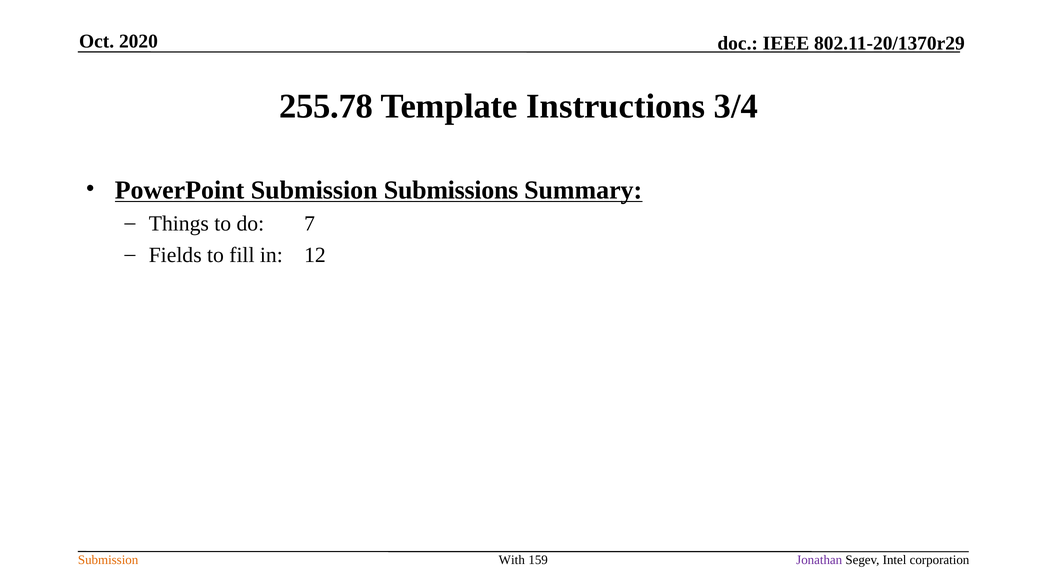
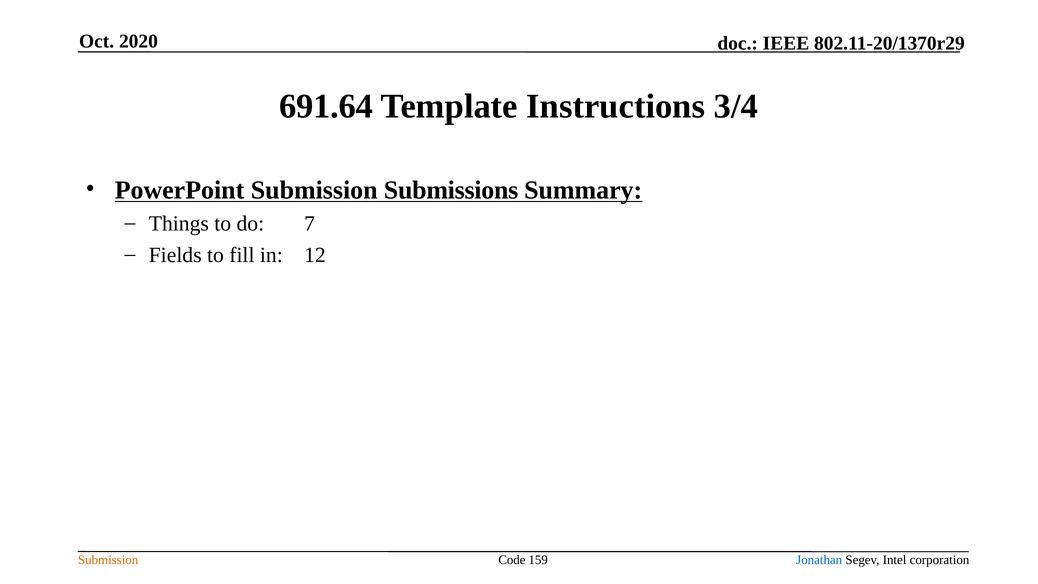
255.78: 255.78 -> 691.64
With: With -> Code
Jonathan colour: purple -> blue
